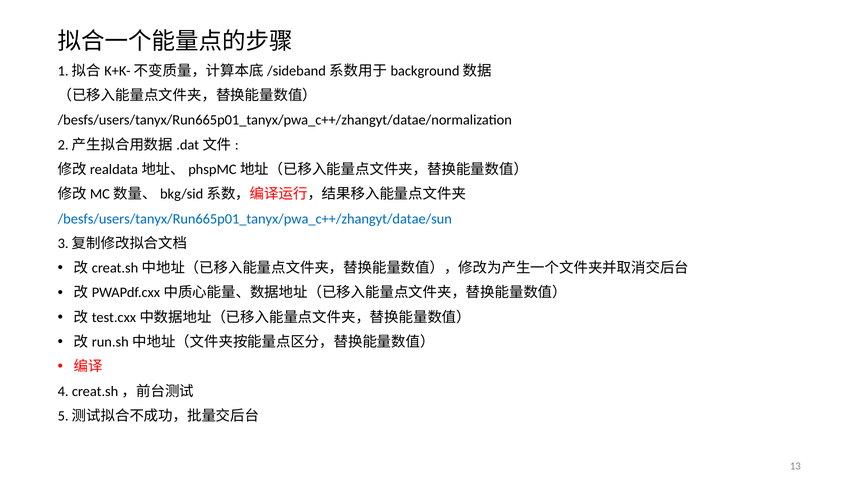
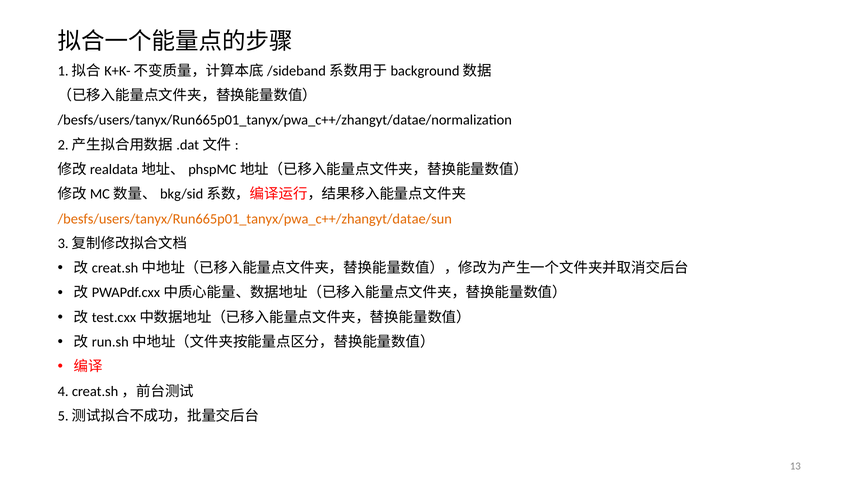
/besfs/users/tanyx/Run665p01_tanyx/pwa_c++/zhangyt/datae/sun colour: blue -> orange
